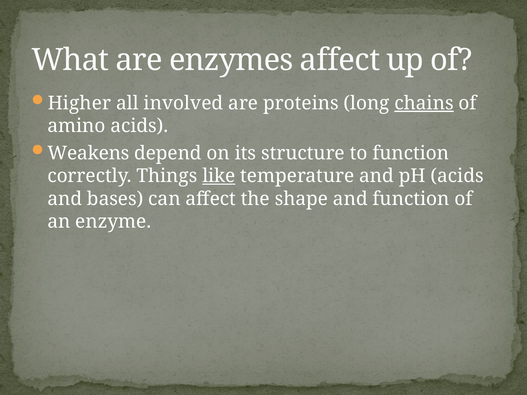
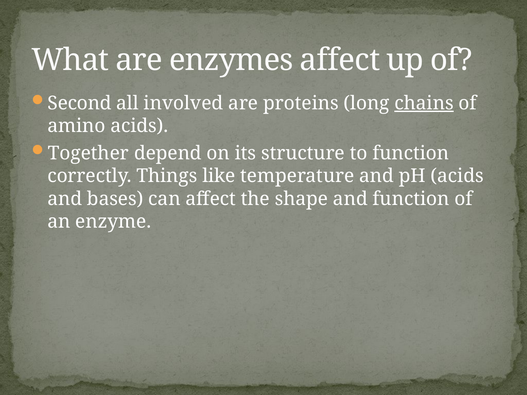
Higher: Higher -> Second
Weakens: Weakens -> Together
like underline: present -> none
